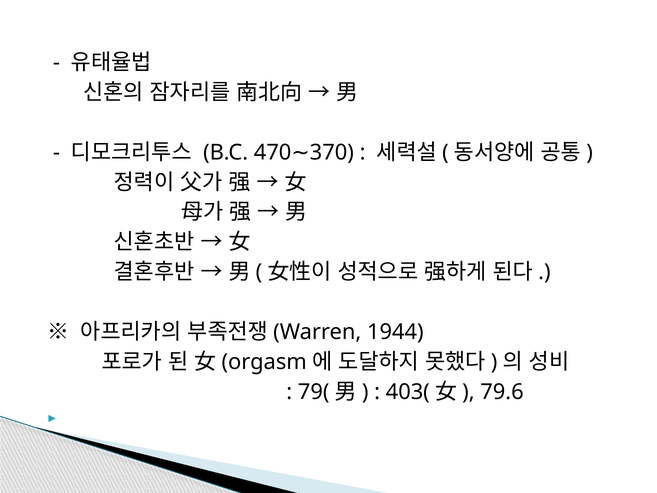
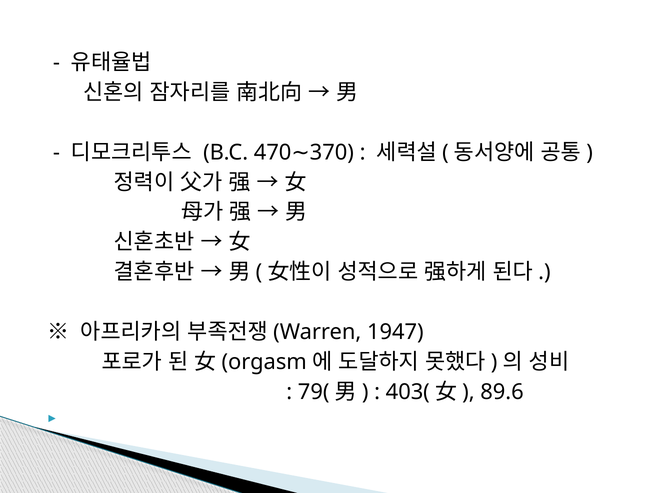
1944: 1944 -> 1947
79.6: 79.6 -> 89.6
